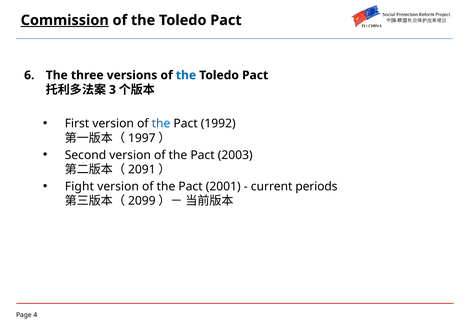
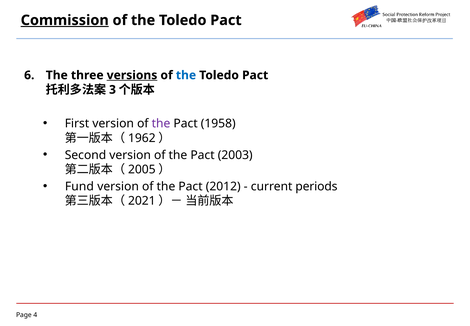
versions underline: none -> present
the at (161, 123) colour: blue -> purple
1992: 1992 -> 1958
1997: 1997 -> 1962
2091: 2091 -> 2005
Fight: Fight -> Fund
2001: 2001 -> 2012
2099: 2099 -> 2021
